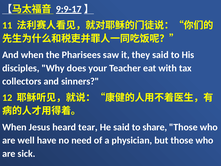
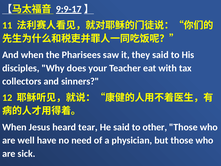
share: share -> other
